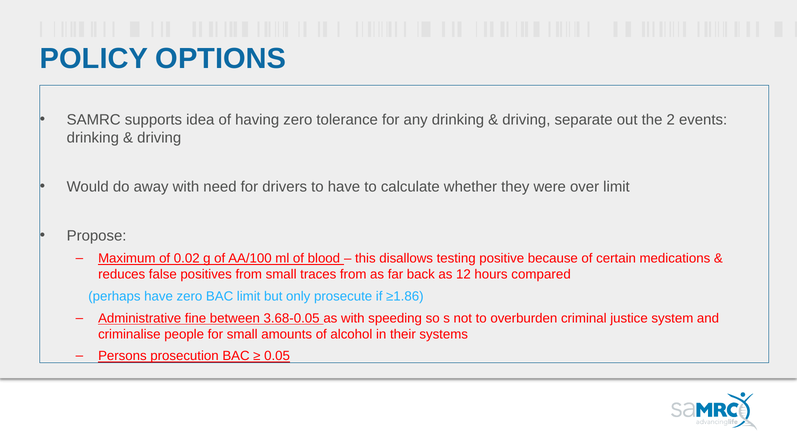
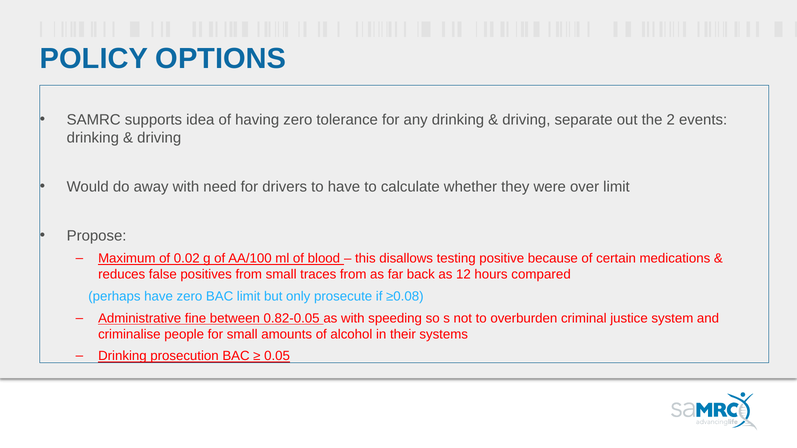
≥1.86: ≥1.86 -> ≥0.08
3.68-0.05: 3.68-0.05 -> 0.82-0.05
Persons at (122, 356): Persons -> Drinking
